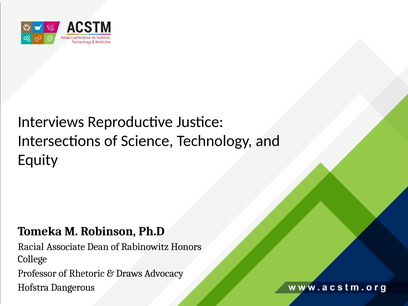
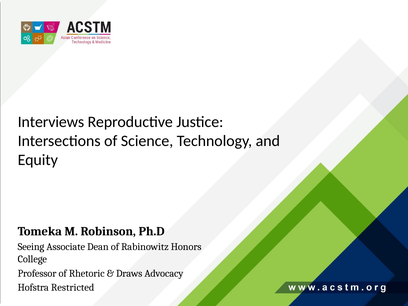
Racial: Racial -> Seeing
Dangerous: Dangerous -> Restricted
